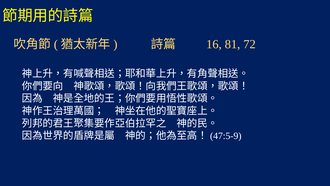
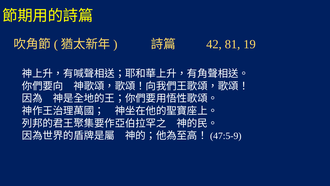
16: 16 -> 42
72: 72 -> 19
